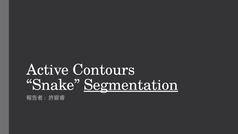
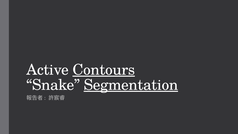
Contours underline: none -> present
